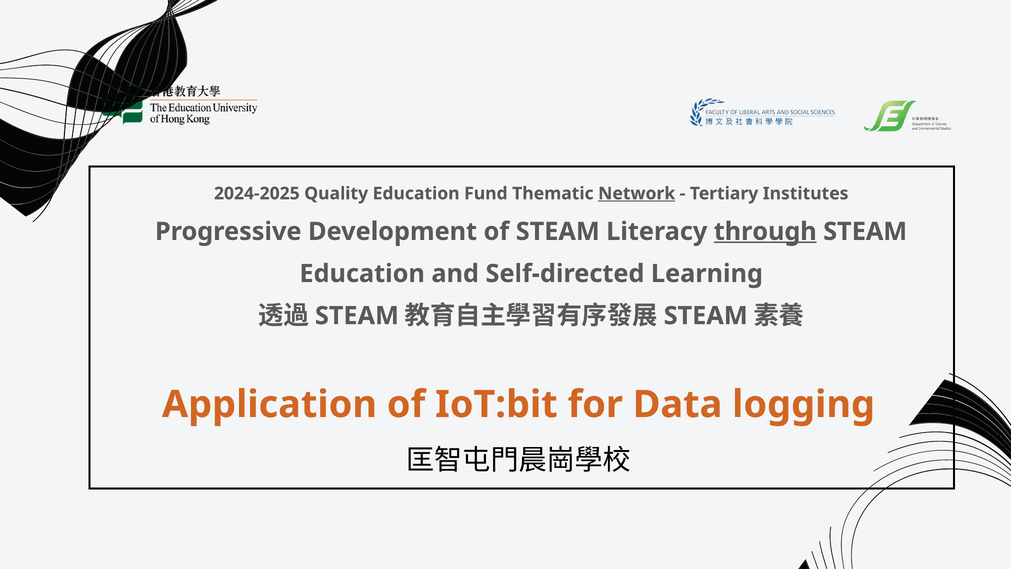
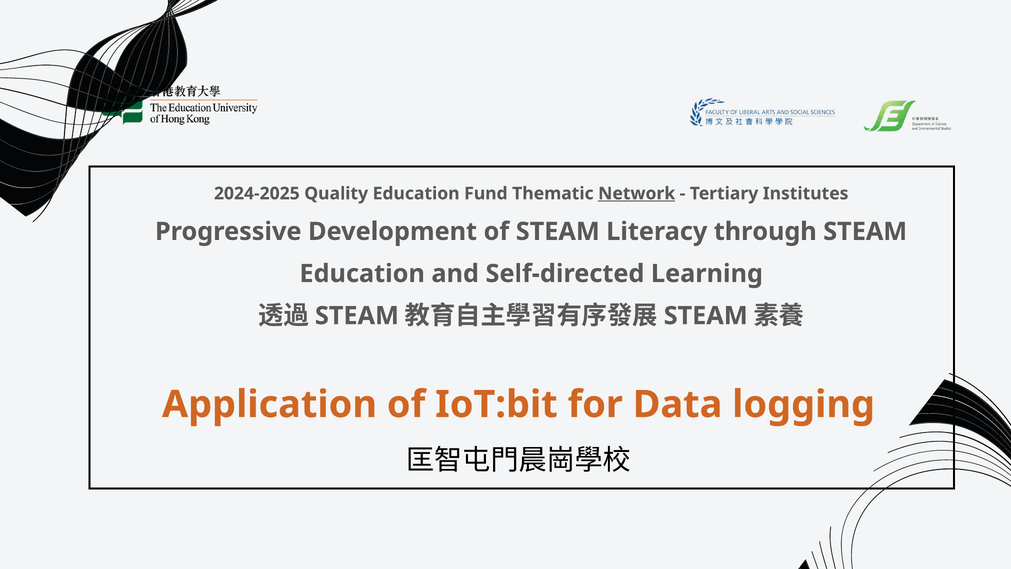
through underline: present -> none
